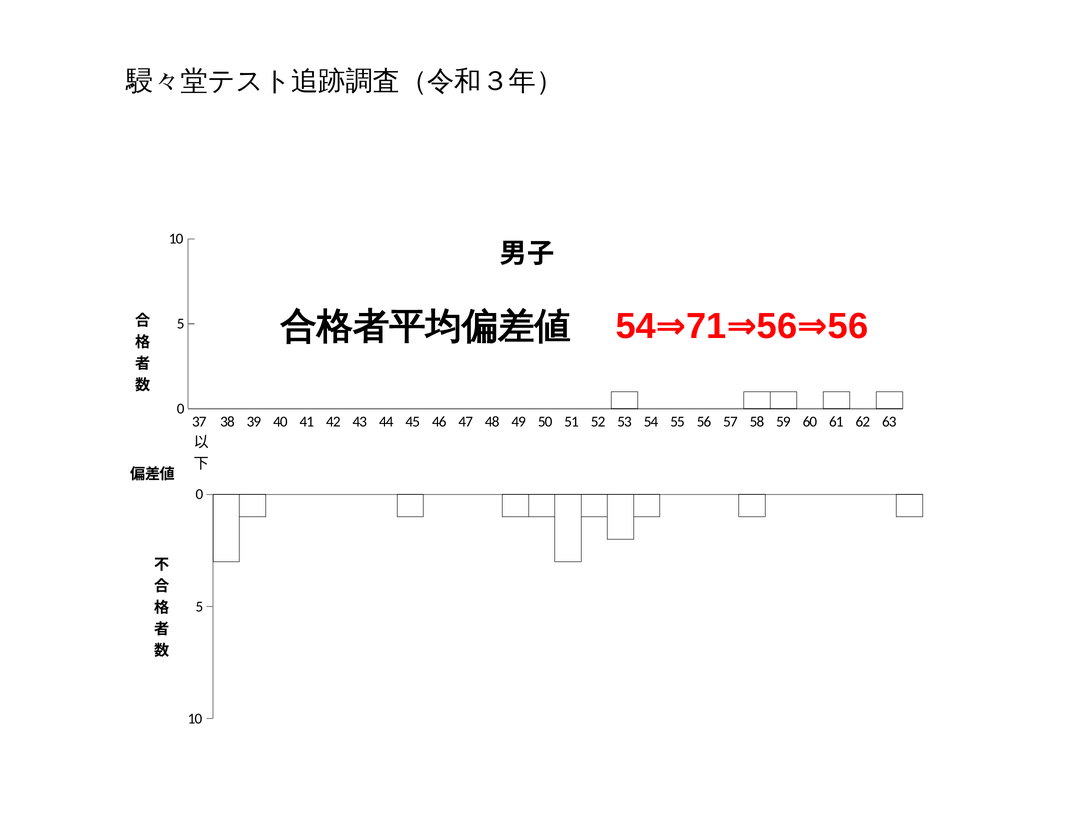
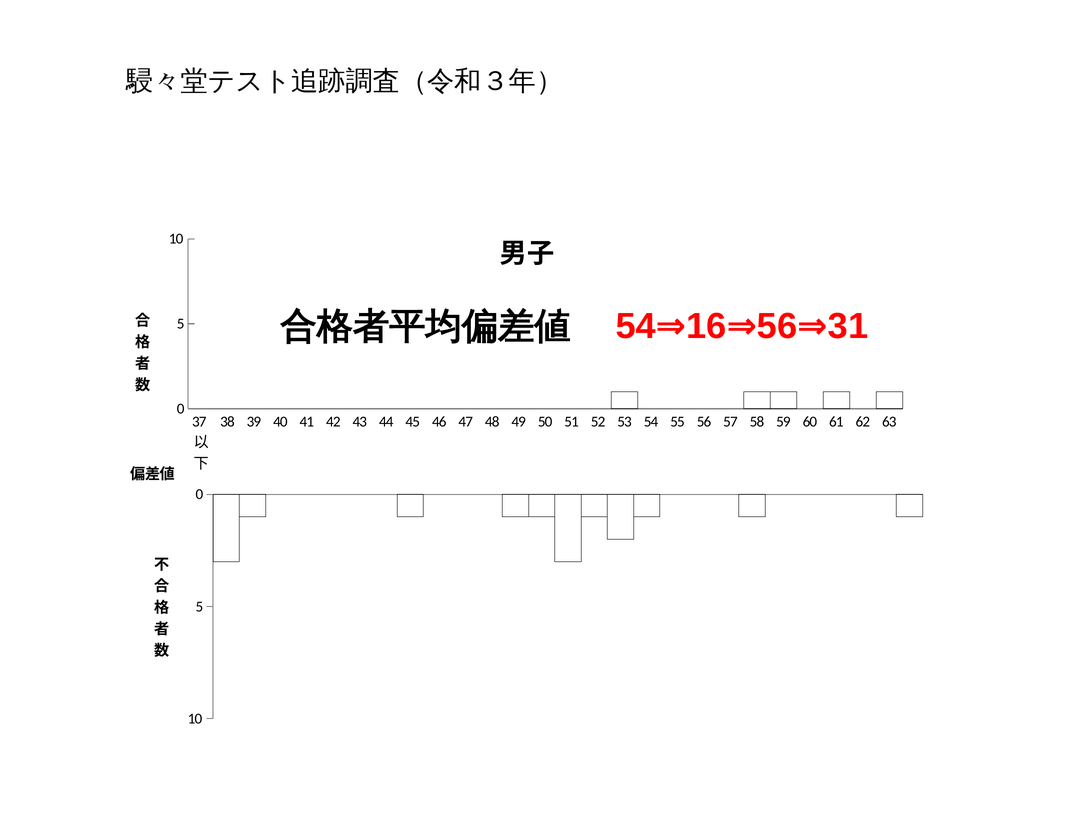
71: 71 -> 16
56 56: 56 -> 31
